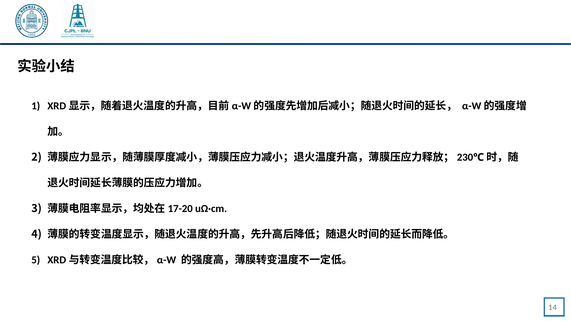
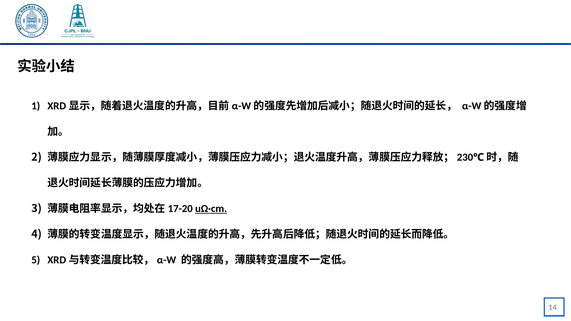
uΩ·cm underline: none -> present
